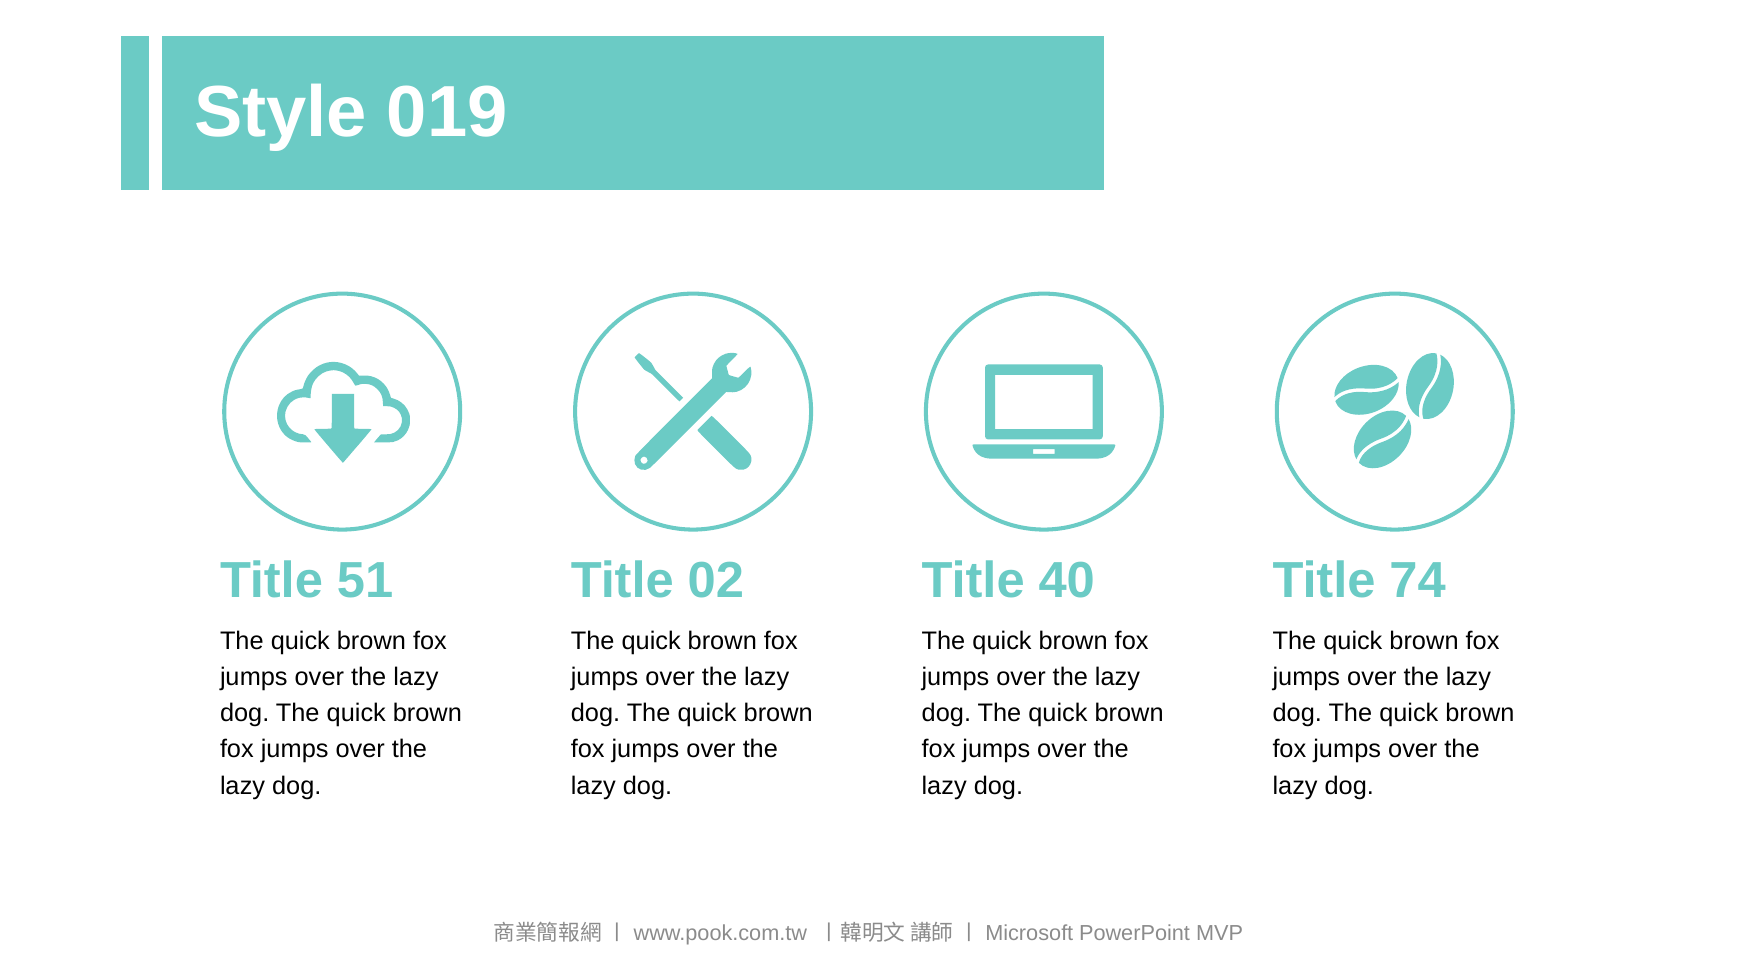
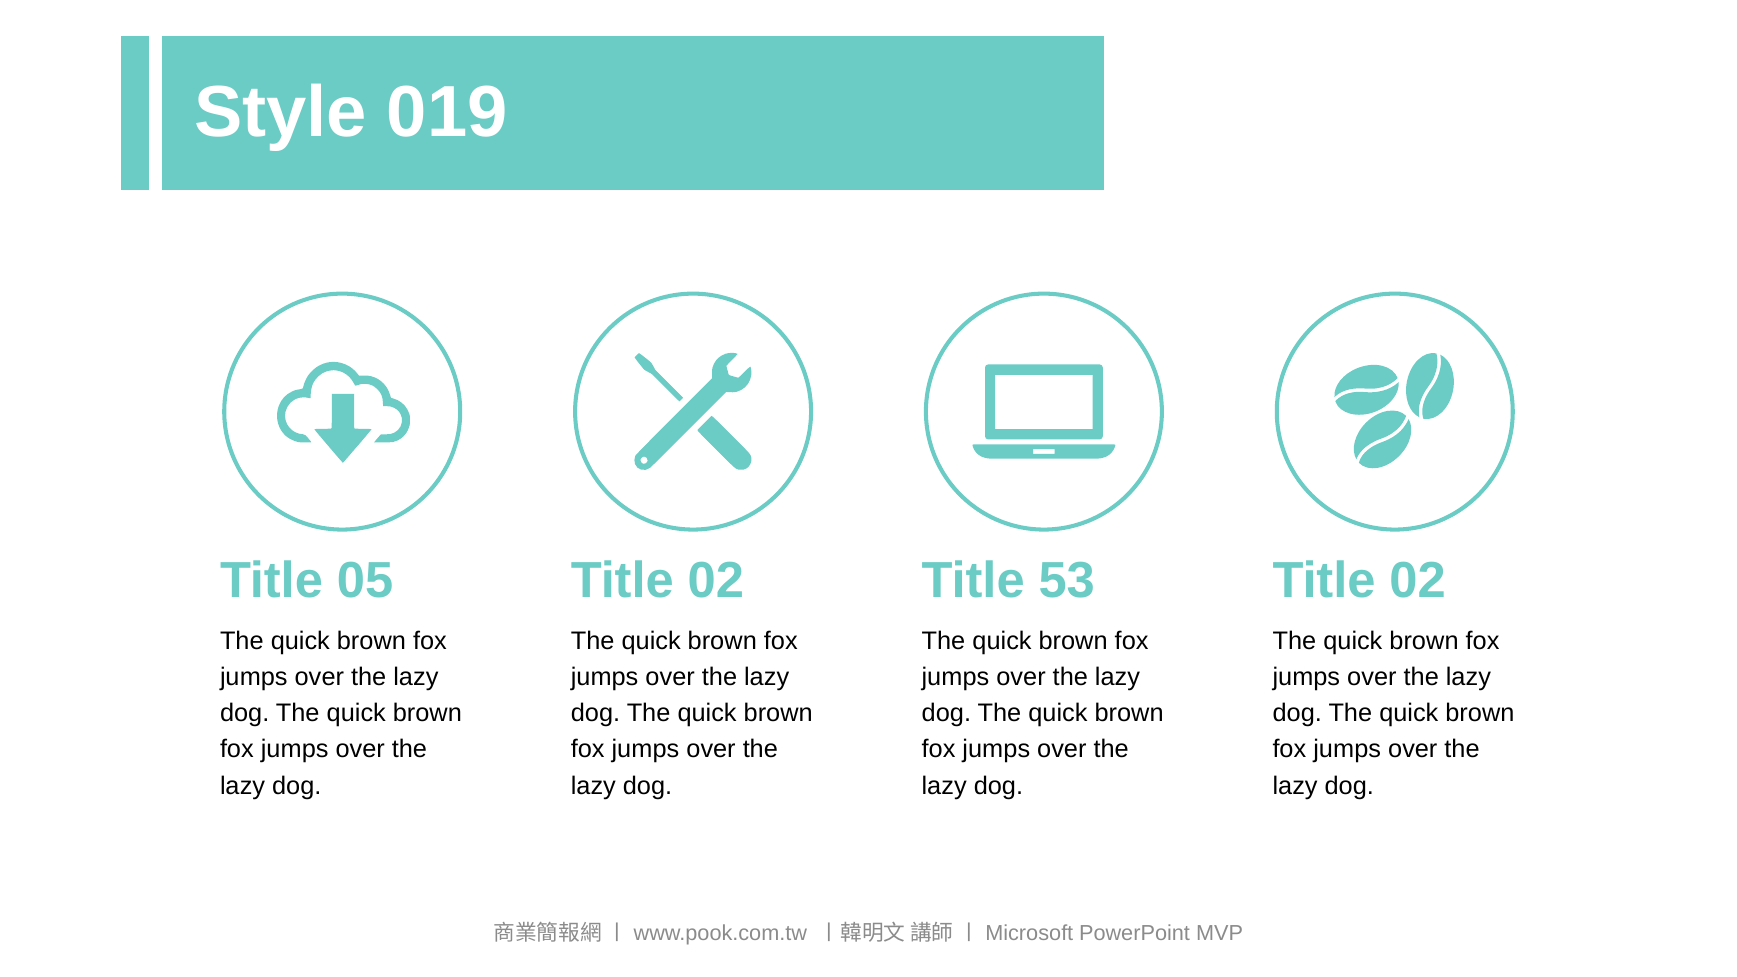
51: 51 -> 05
40: 40 -> 53
74 at (1418, 581): 74 -> 02
